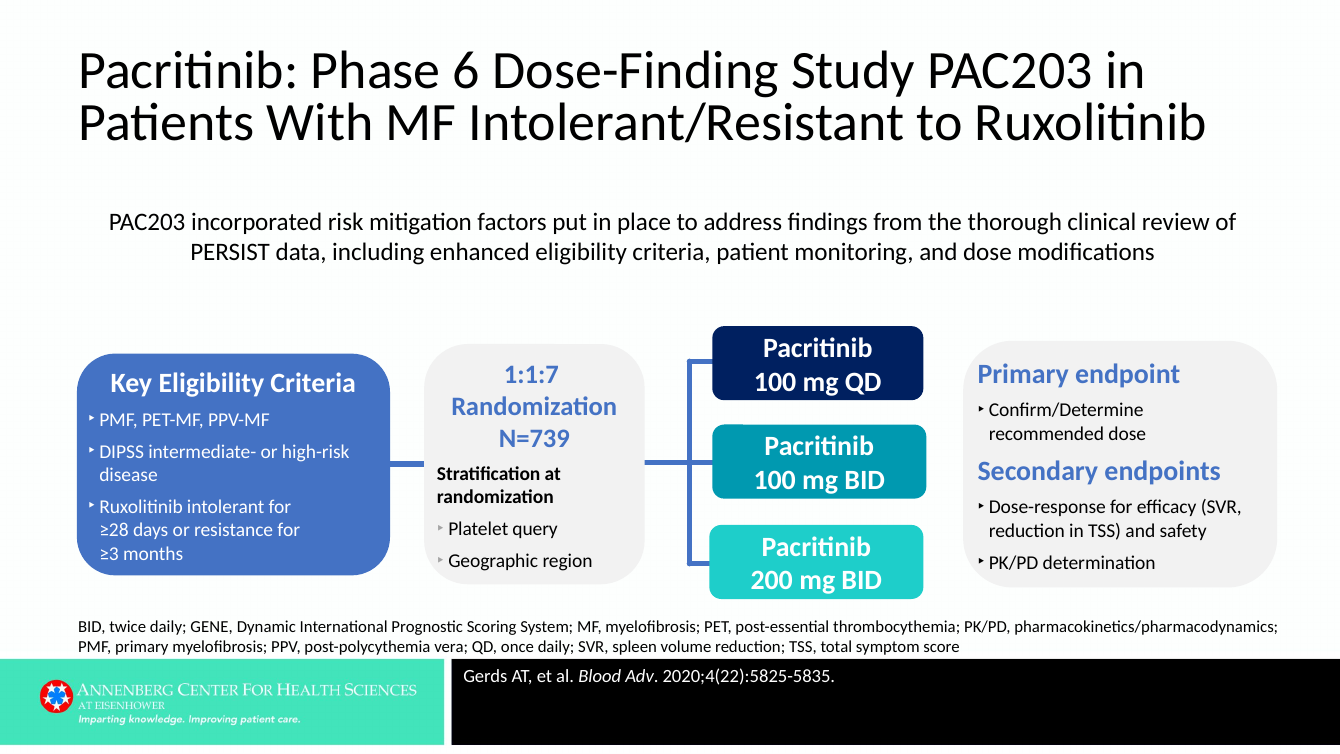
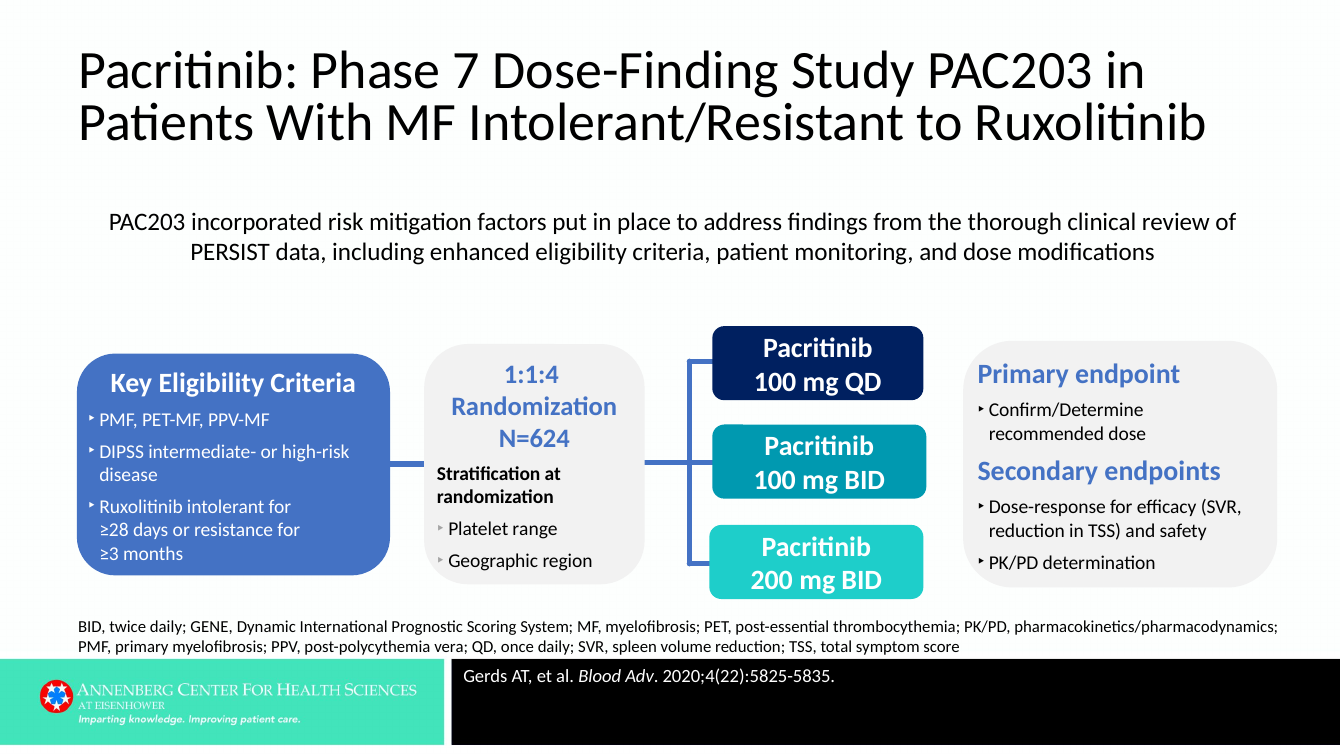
6: 6 -> 7
1:1:7: 1:1:7 -> 1:1:4
N=739: N=739 -> N=624
query: query -> range
